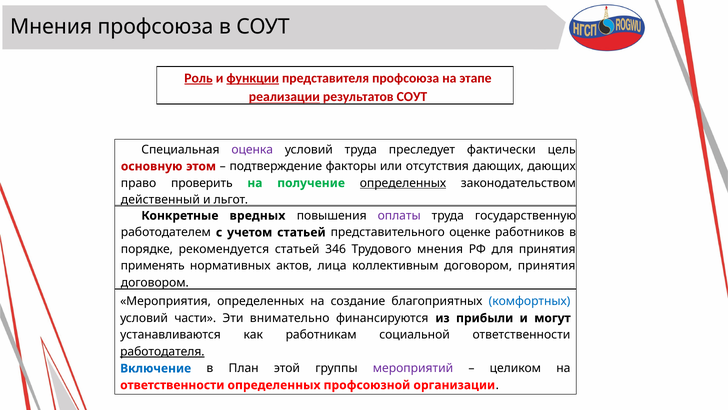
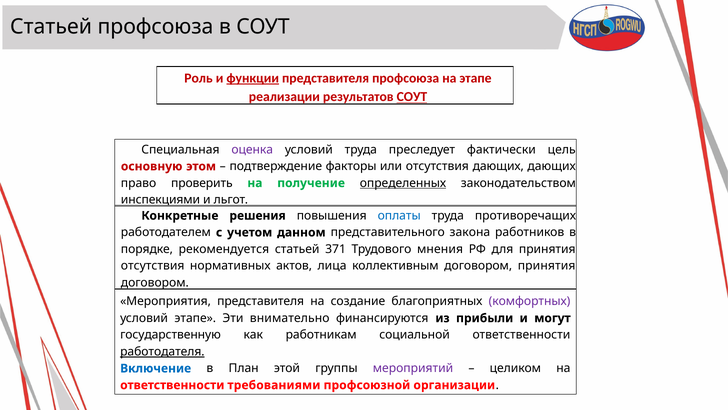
Мнения at (51, 27): Мнения -> Статьей
Роль underline: present -> none
реализации underline: present -> none
СОУТ at (412, 97) underline: none -> present
действенный: действенный -> инспекциями
вредных: вредных -> решения
оплаты colour: purple -> blue
государственную: государственную -> противоречащих
учетом статьей: статьей -> данном
оценке: оценке -> закона
346: 346 -> 371
применять at (153, 266): применять -> отсутствия
Мероприятия определенных: определенных -> представителя
комфортных colour: blue -> purple
условий части: части -> этапе
устанавливаются: устанавливаются -> государственную
ответственности определенных: определенных -> требованиями
